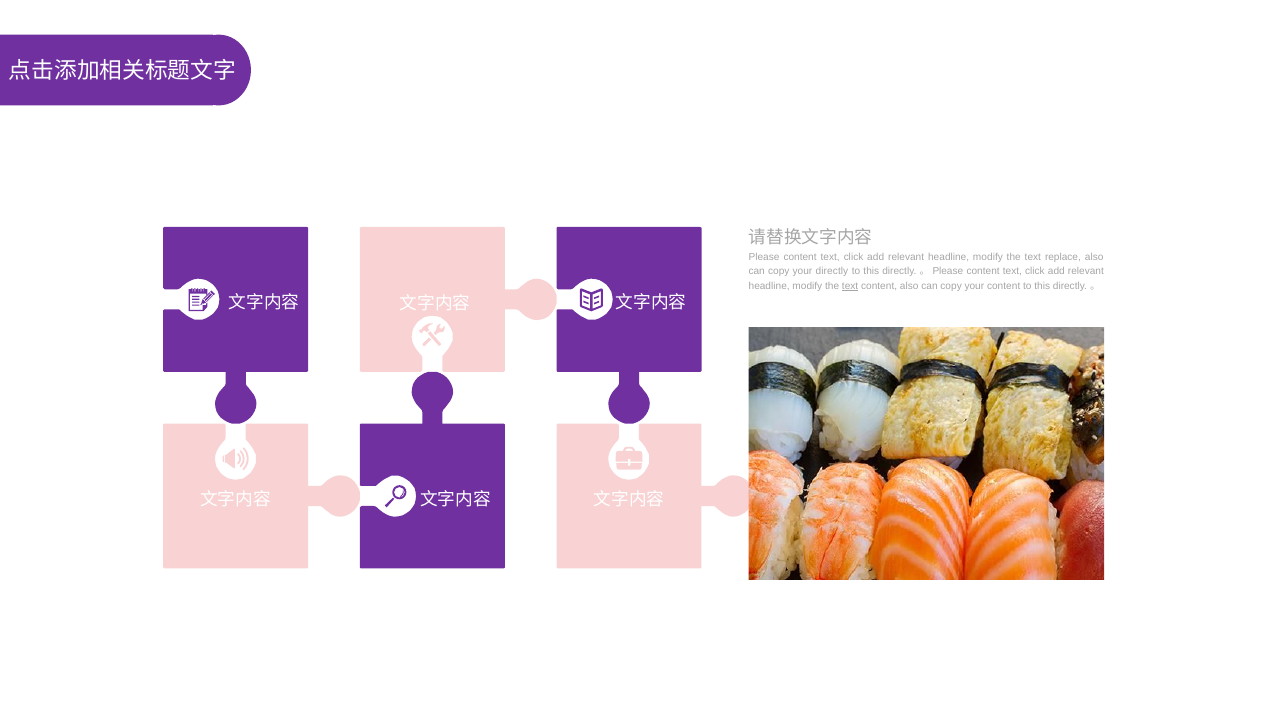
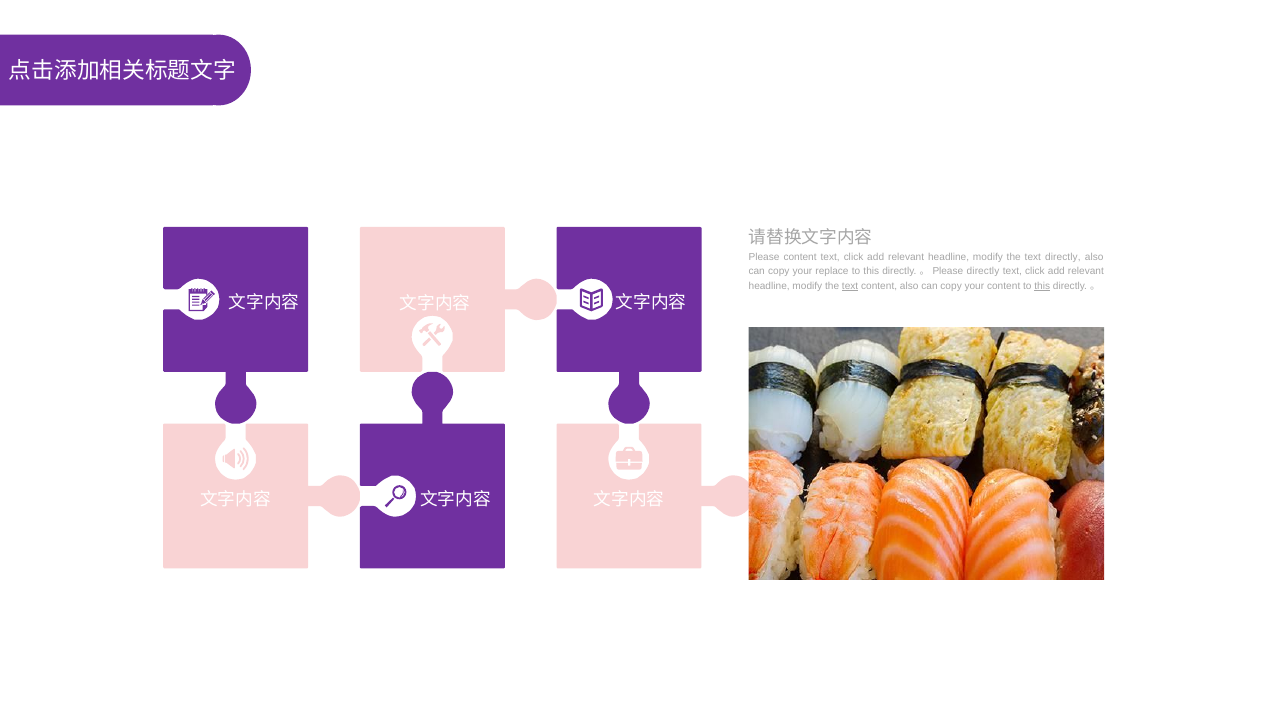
text replace: replace -> directly
your directly: directly -> replace
content at (983, 272): content -> directly
this at (1042, 286) underline: none -> present
